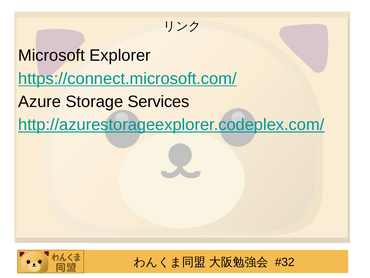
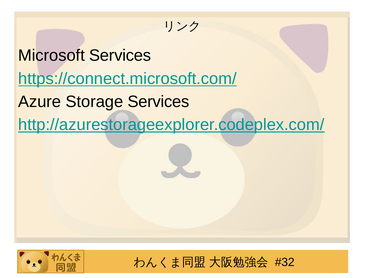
Microsoft Explorer: Explorer -> Services
